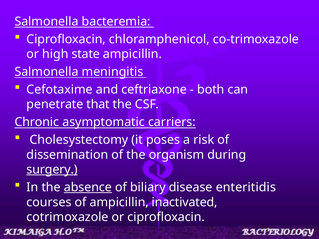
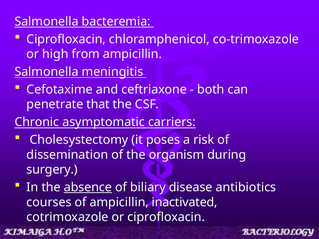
state: state -> from
surgery underline: present -> none
enteritidis: enteritidis -> antibiotics
